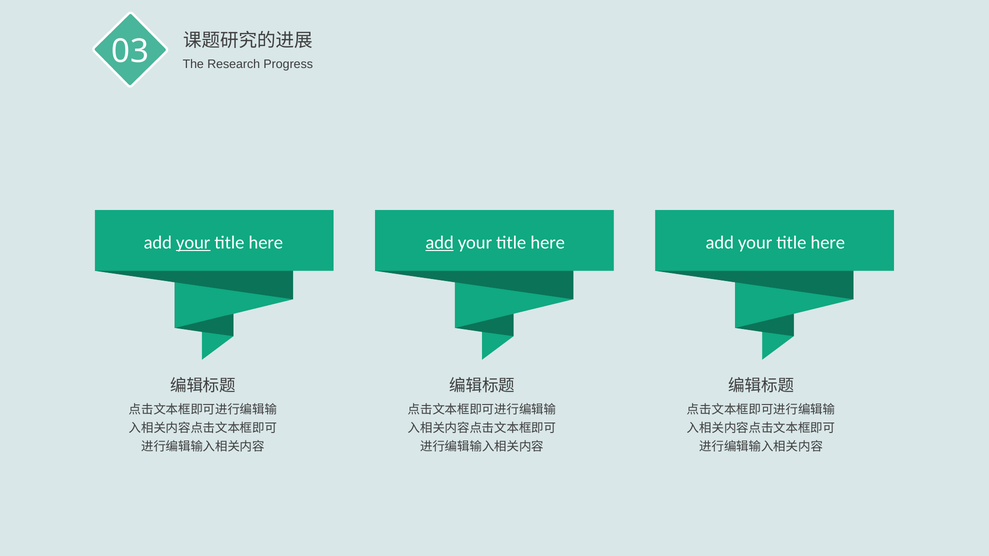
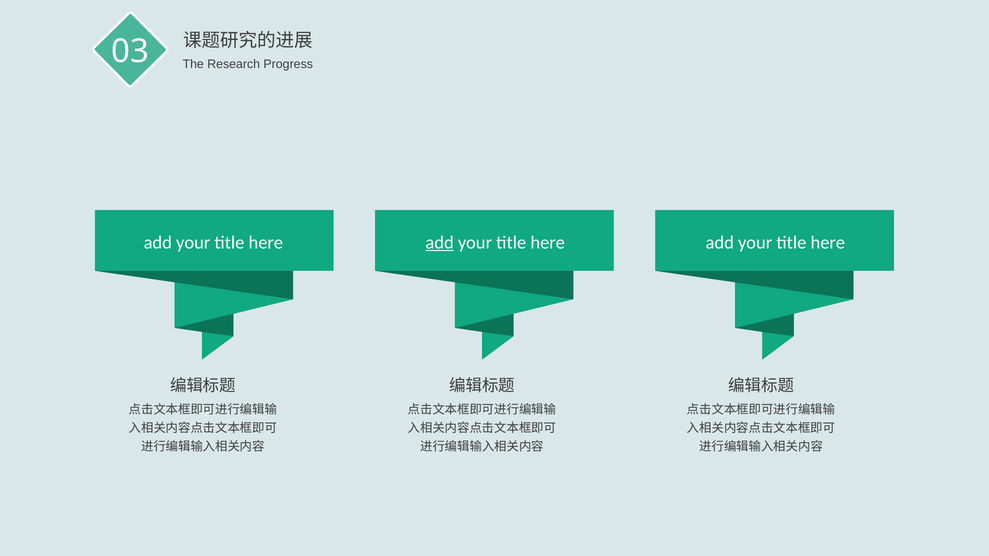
your at (193, 243) underline: present -> none
